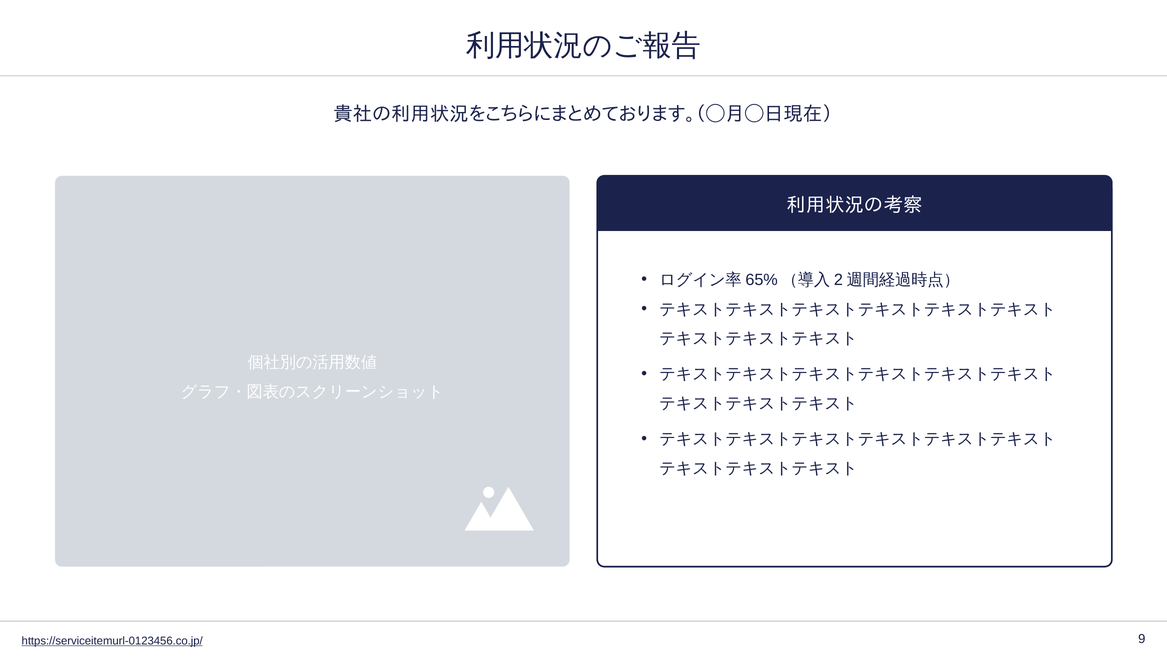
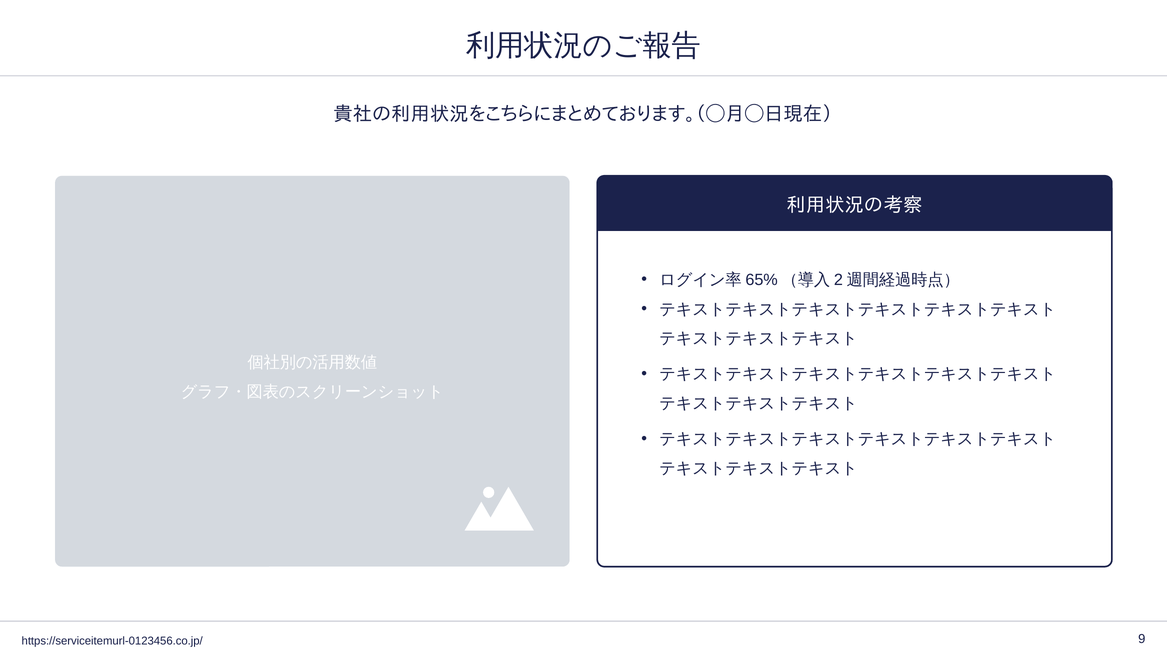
https://serviceitemurl-0123456.co.jp/ underline: present -> none
